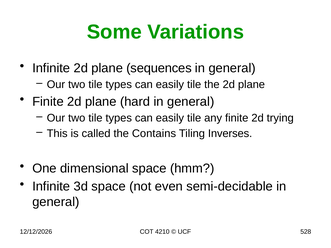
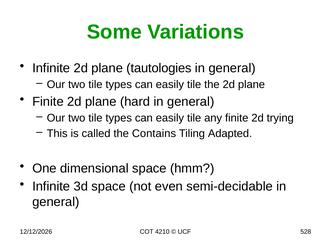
sequences: sequences -> tautologies
Inverses: Inverses -> Adapted
